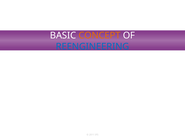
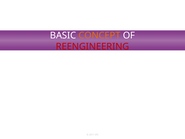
REENGINEERING colour: blue -> red
